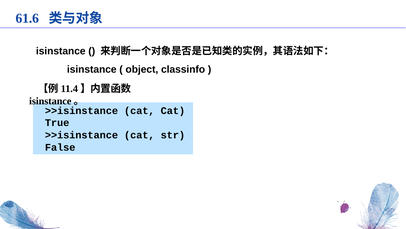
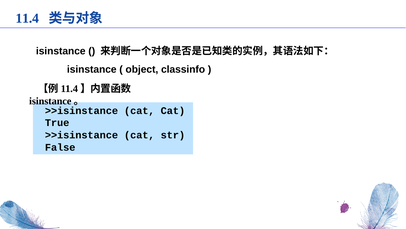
61.6: 61.6 -> 11.4
